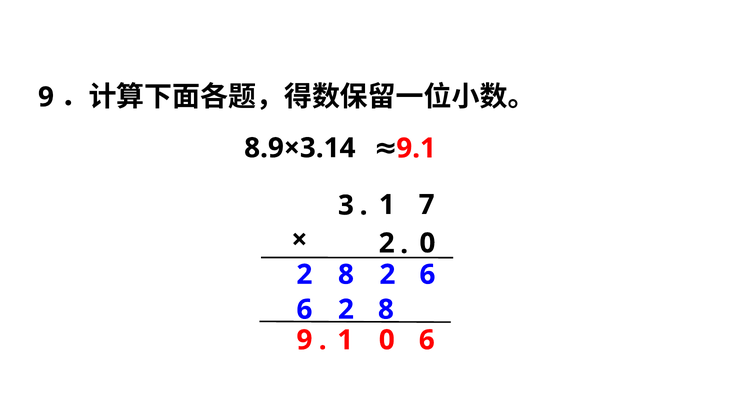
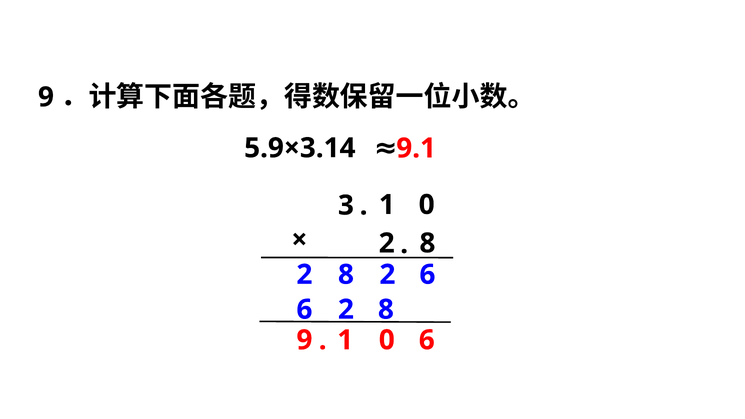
8.9×3.14: 8.9×3.14 -> 5.9×3.14
1 7: 7 -> 0
0 at (427, 243): 0 -> 8
